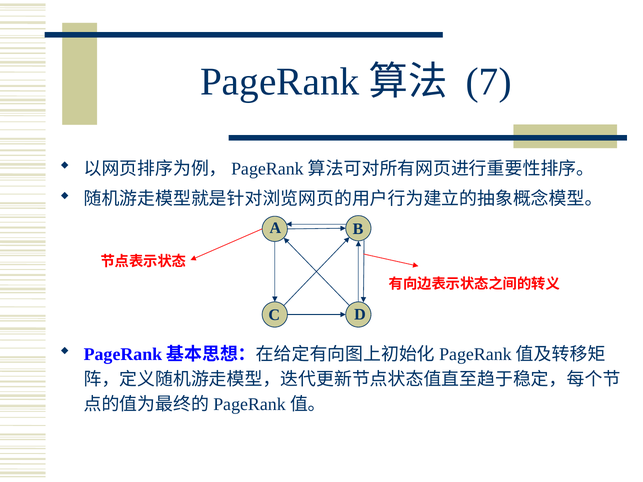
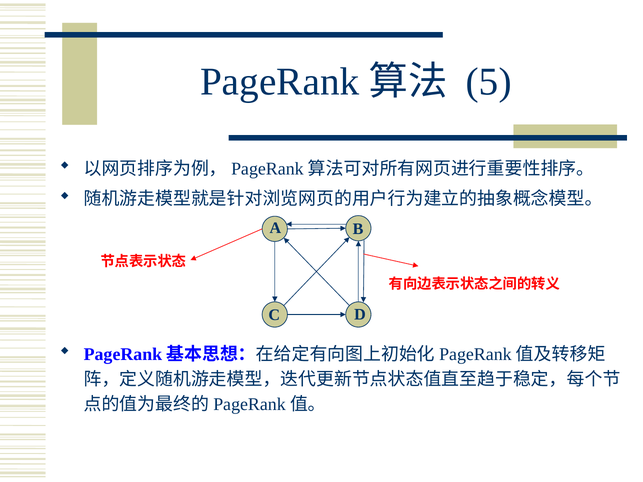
7: 7 -> 5
